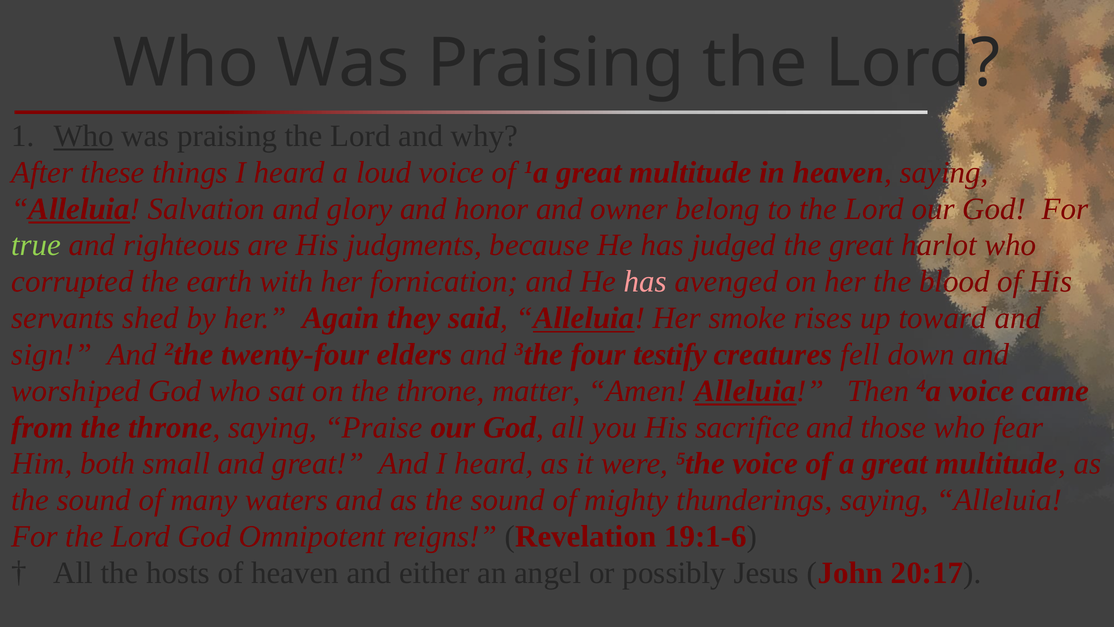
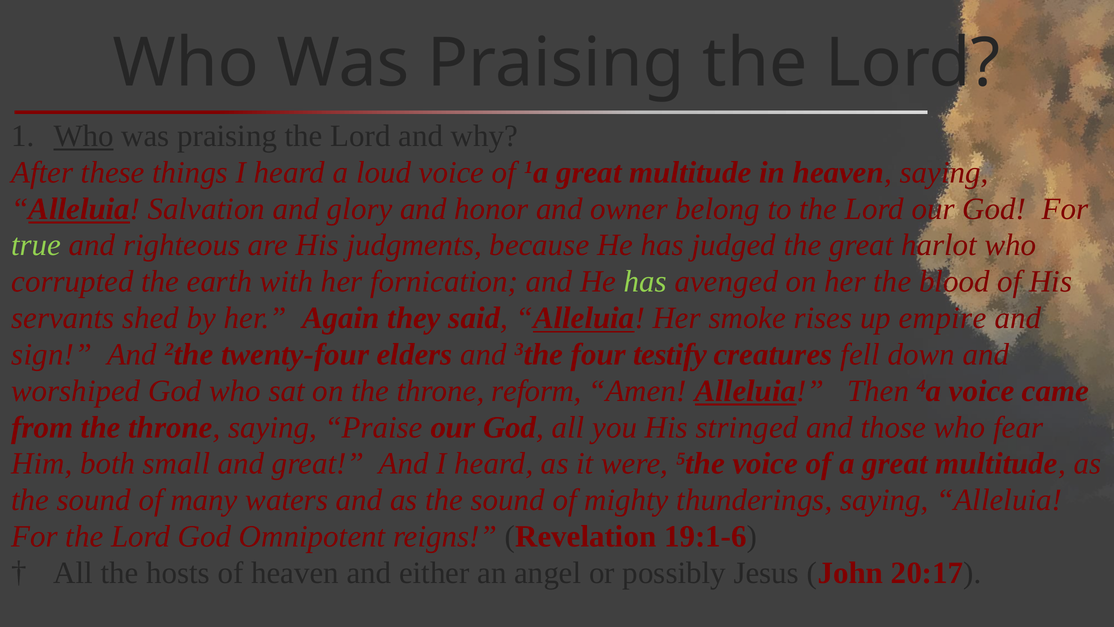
has at (645, 281) colour: pink -> light green
toward: toward -> empire
matter: matter -> reform
sacrifice: sacrifice -> stringed
